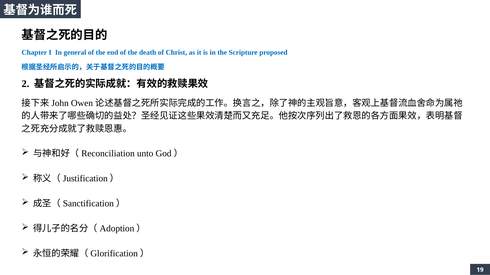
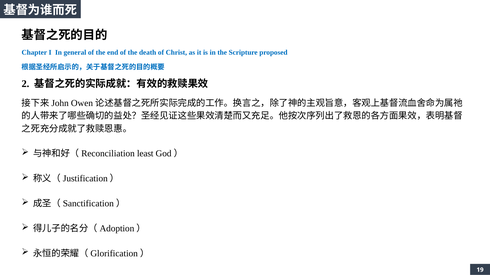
unto: unto -> least
